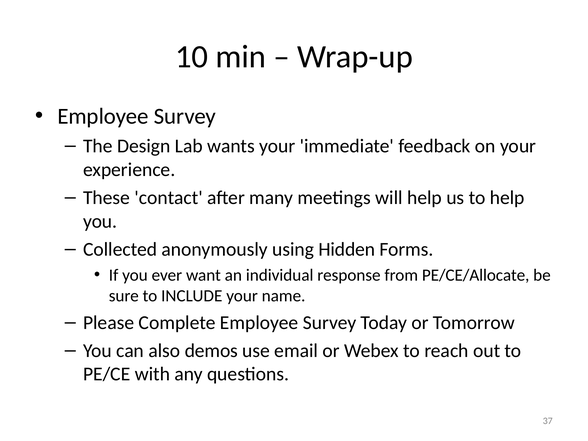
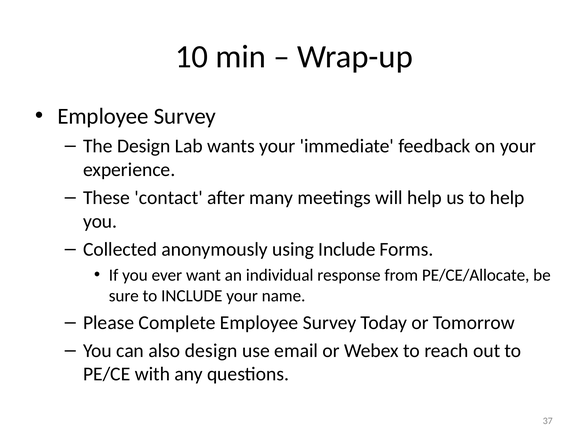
using Hidden: Hidden -> Include
also demos: demos -> design
